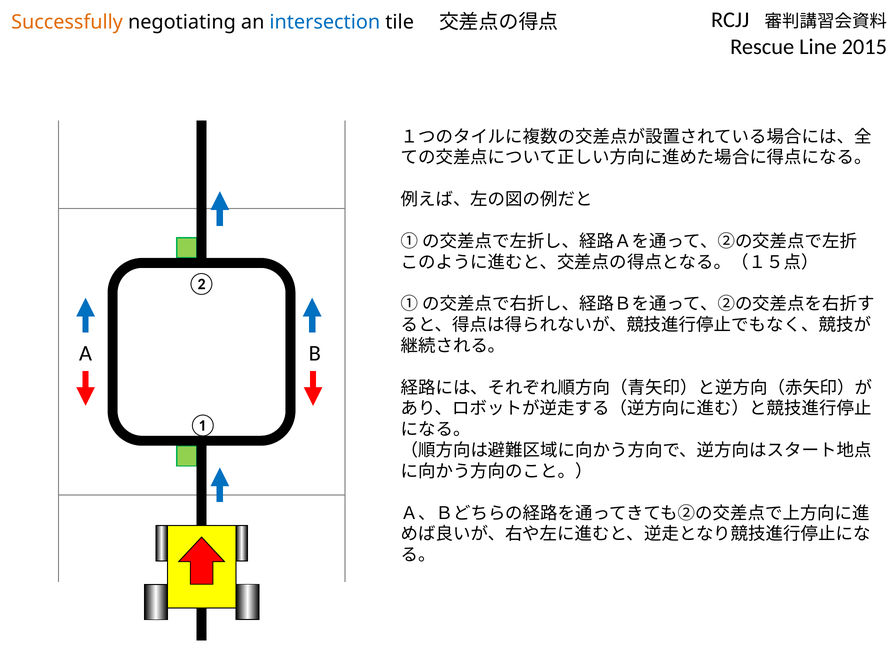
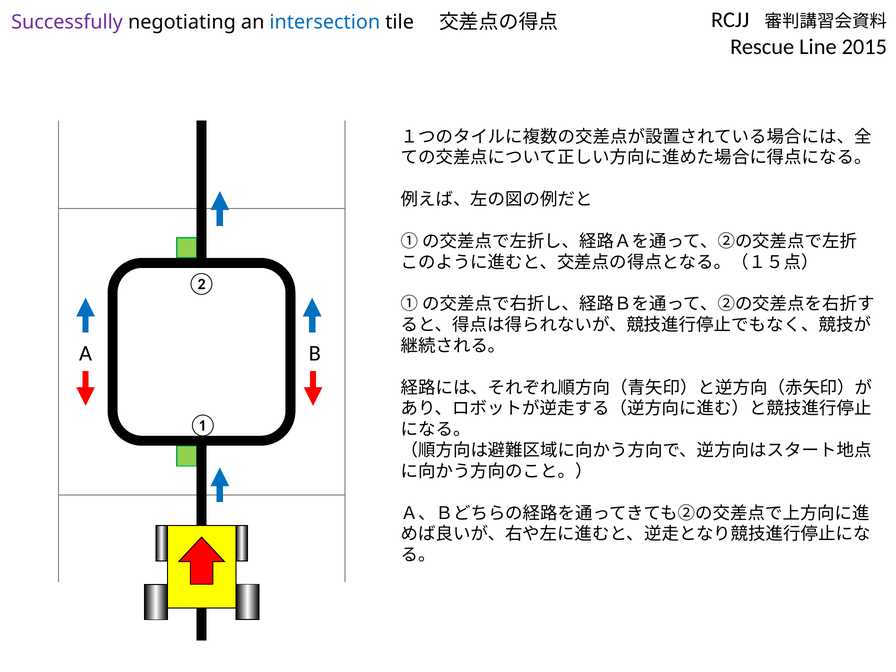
Successfully colour: orange -> purple
